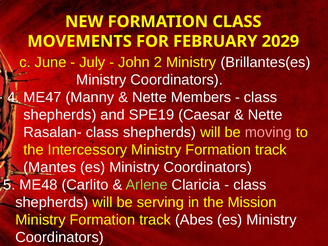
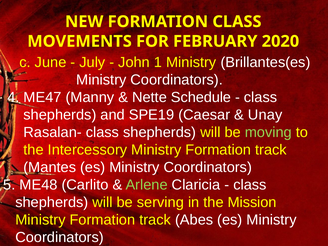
2029: 2029 -> 2020
2: 2 -> 1
Members: Members -> Schedule
Nette at (265, 115): Nette -> Unay
moving colour: pink -> light green
